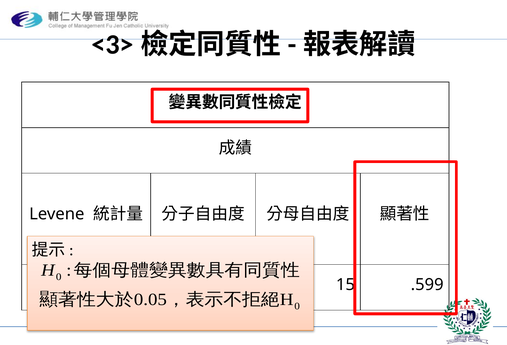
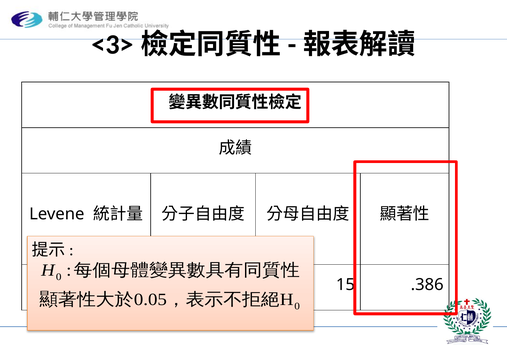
.599: .599 -> .386
